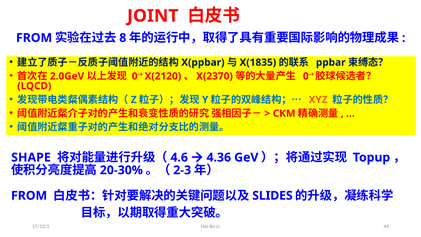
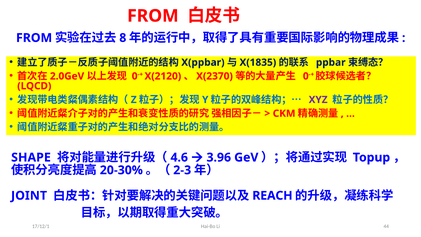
JOINT at (153, 16): JOINT -> FROM
XYZ colour: orange -> purple
4.36: 4.36 -> 3.96
FROM at (29, 195): FROM -> JOINT
SLIDES: SLIDES -> REACH
